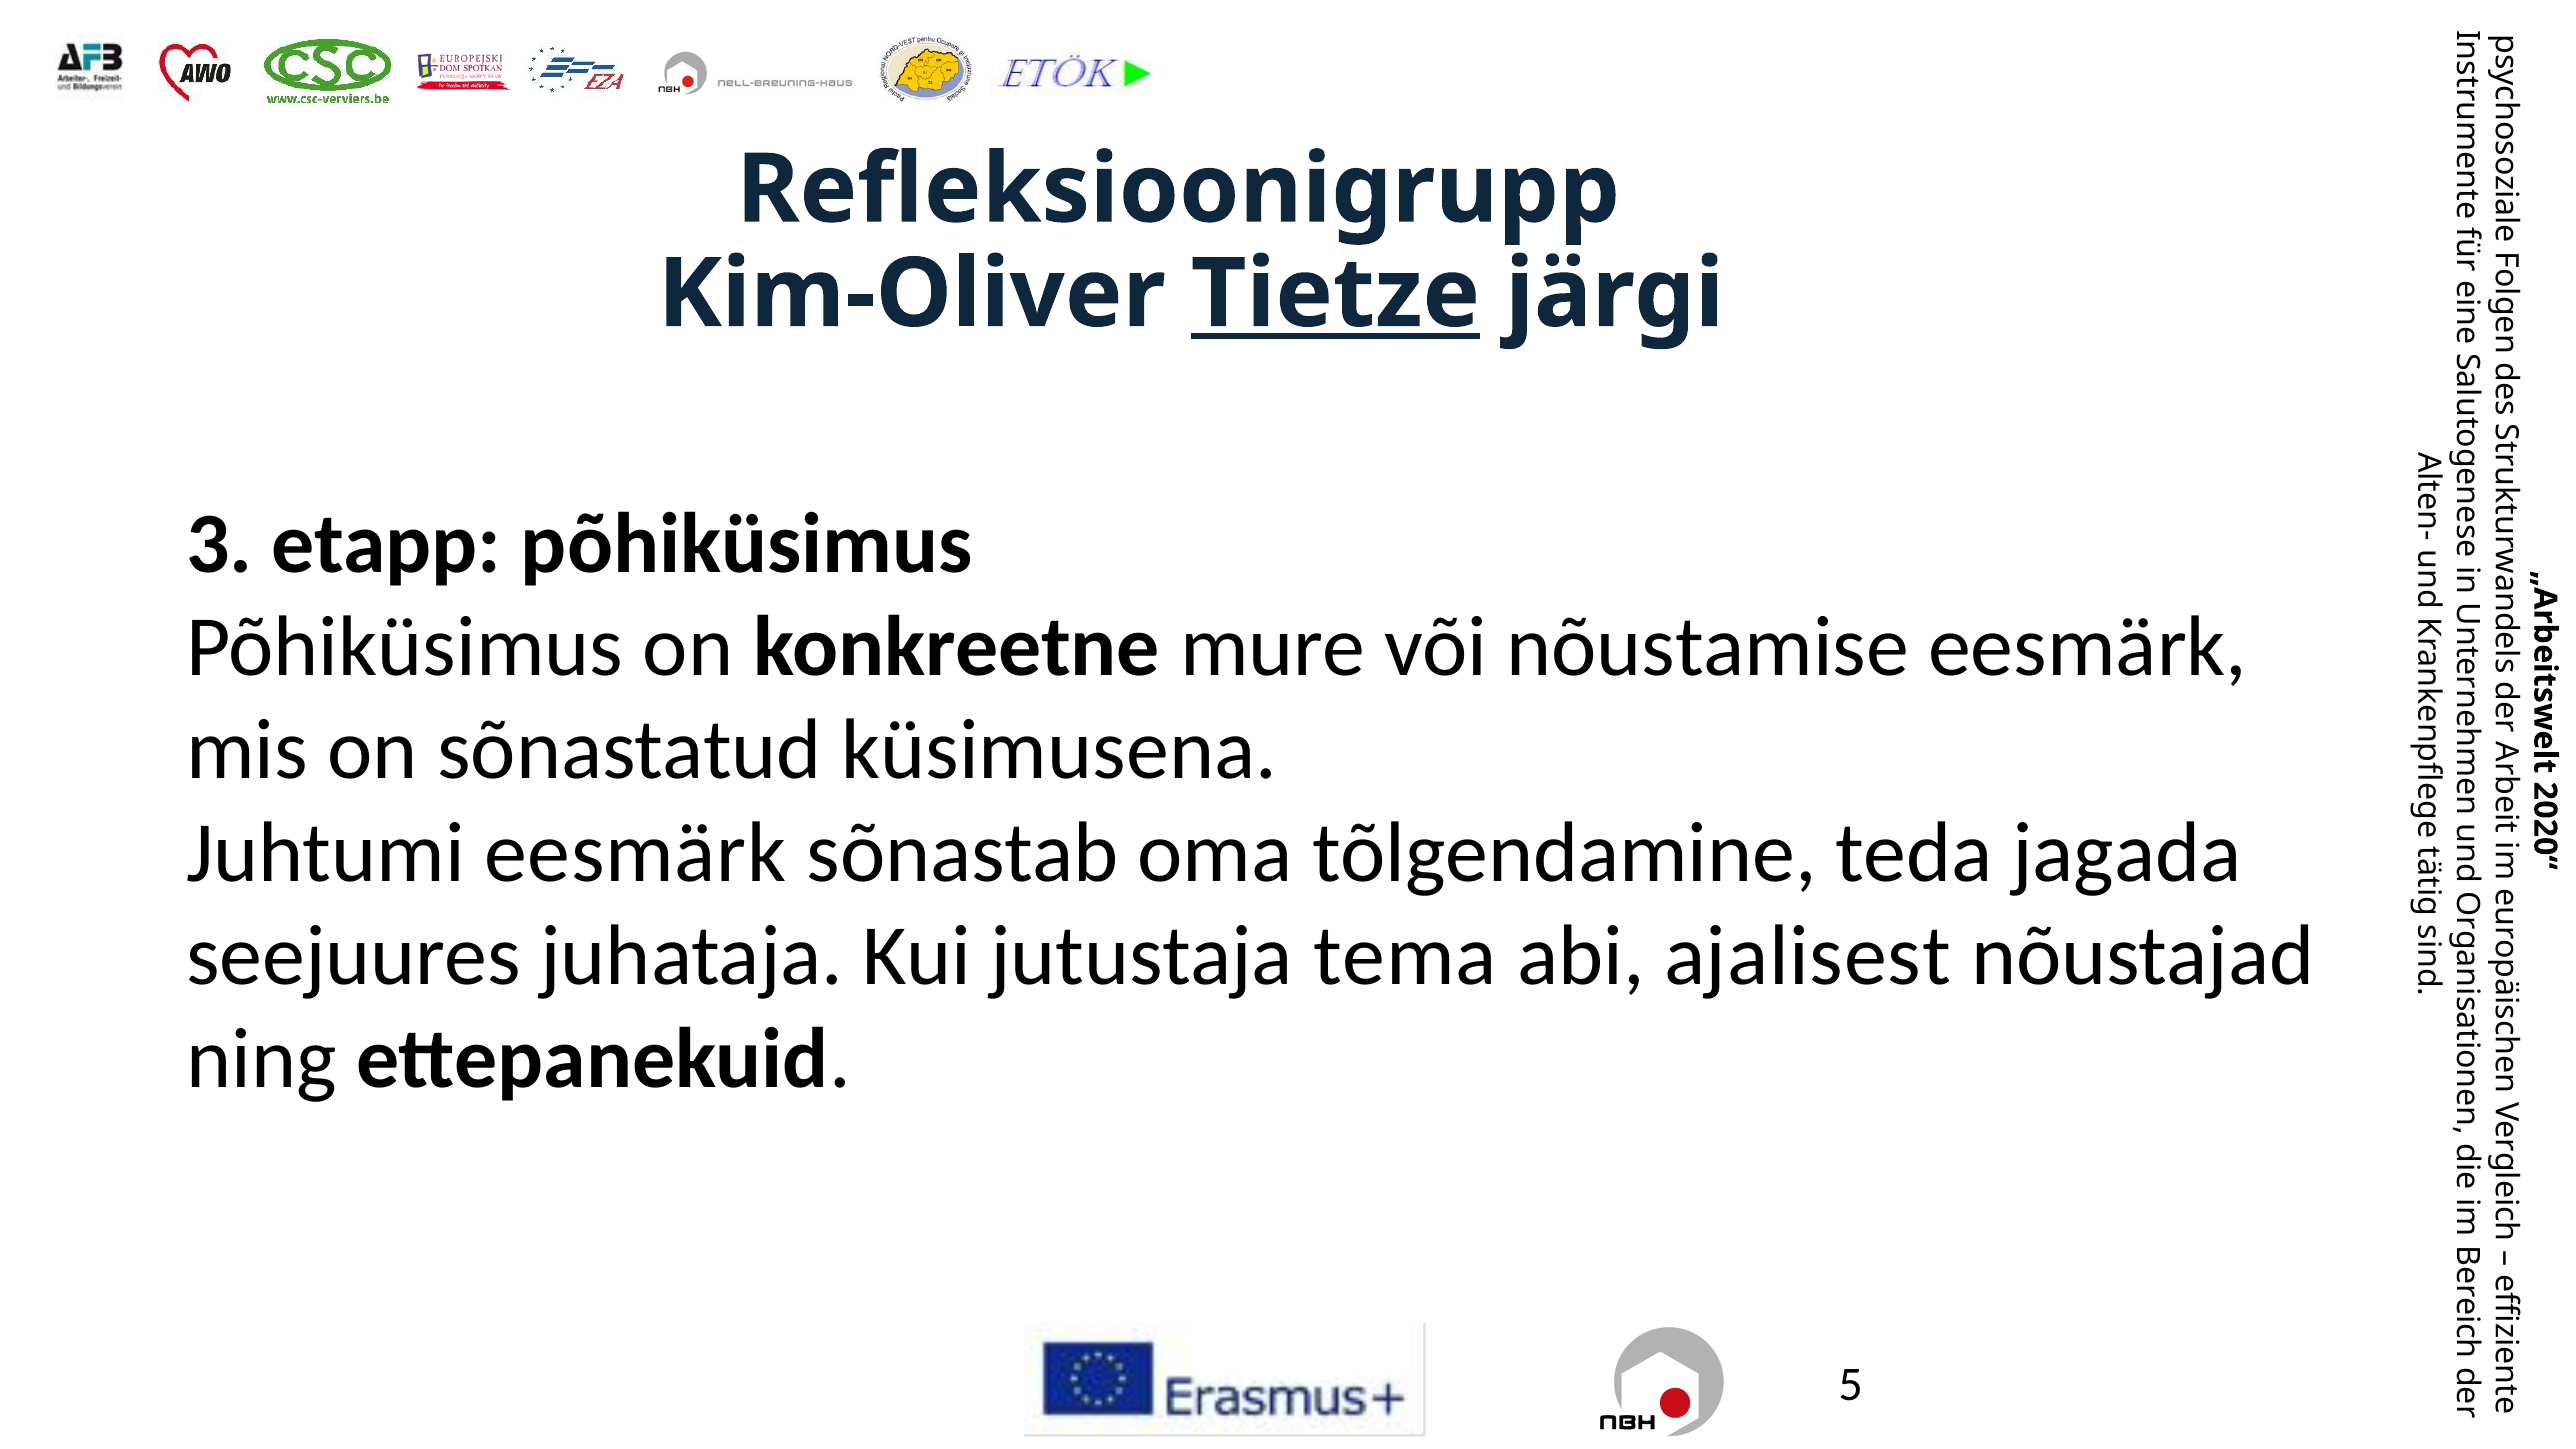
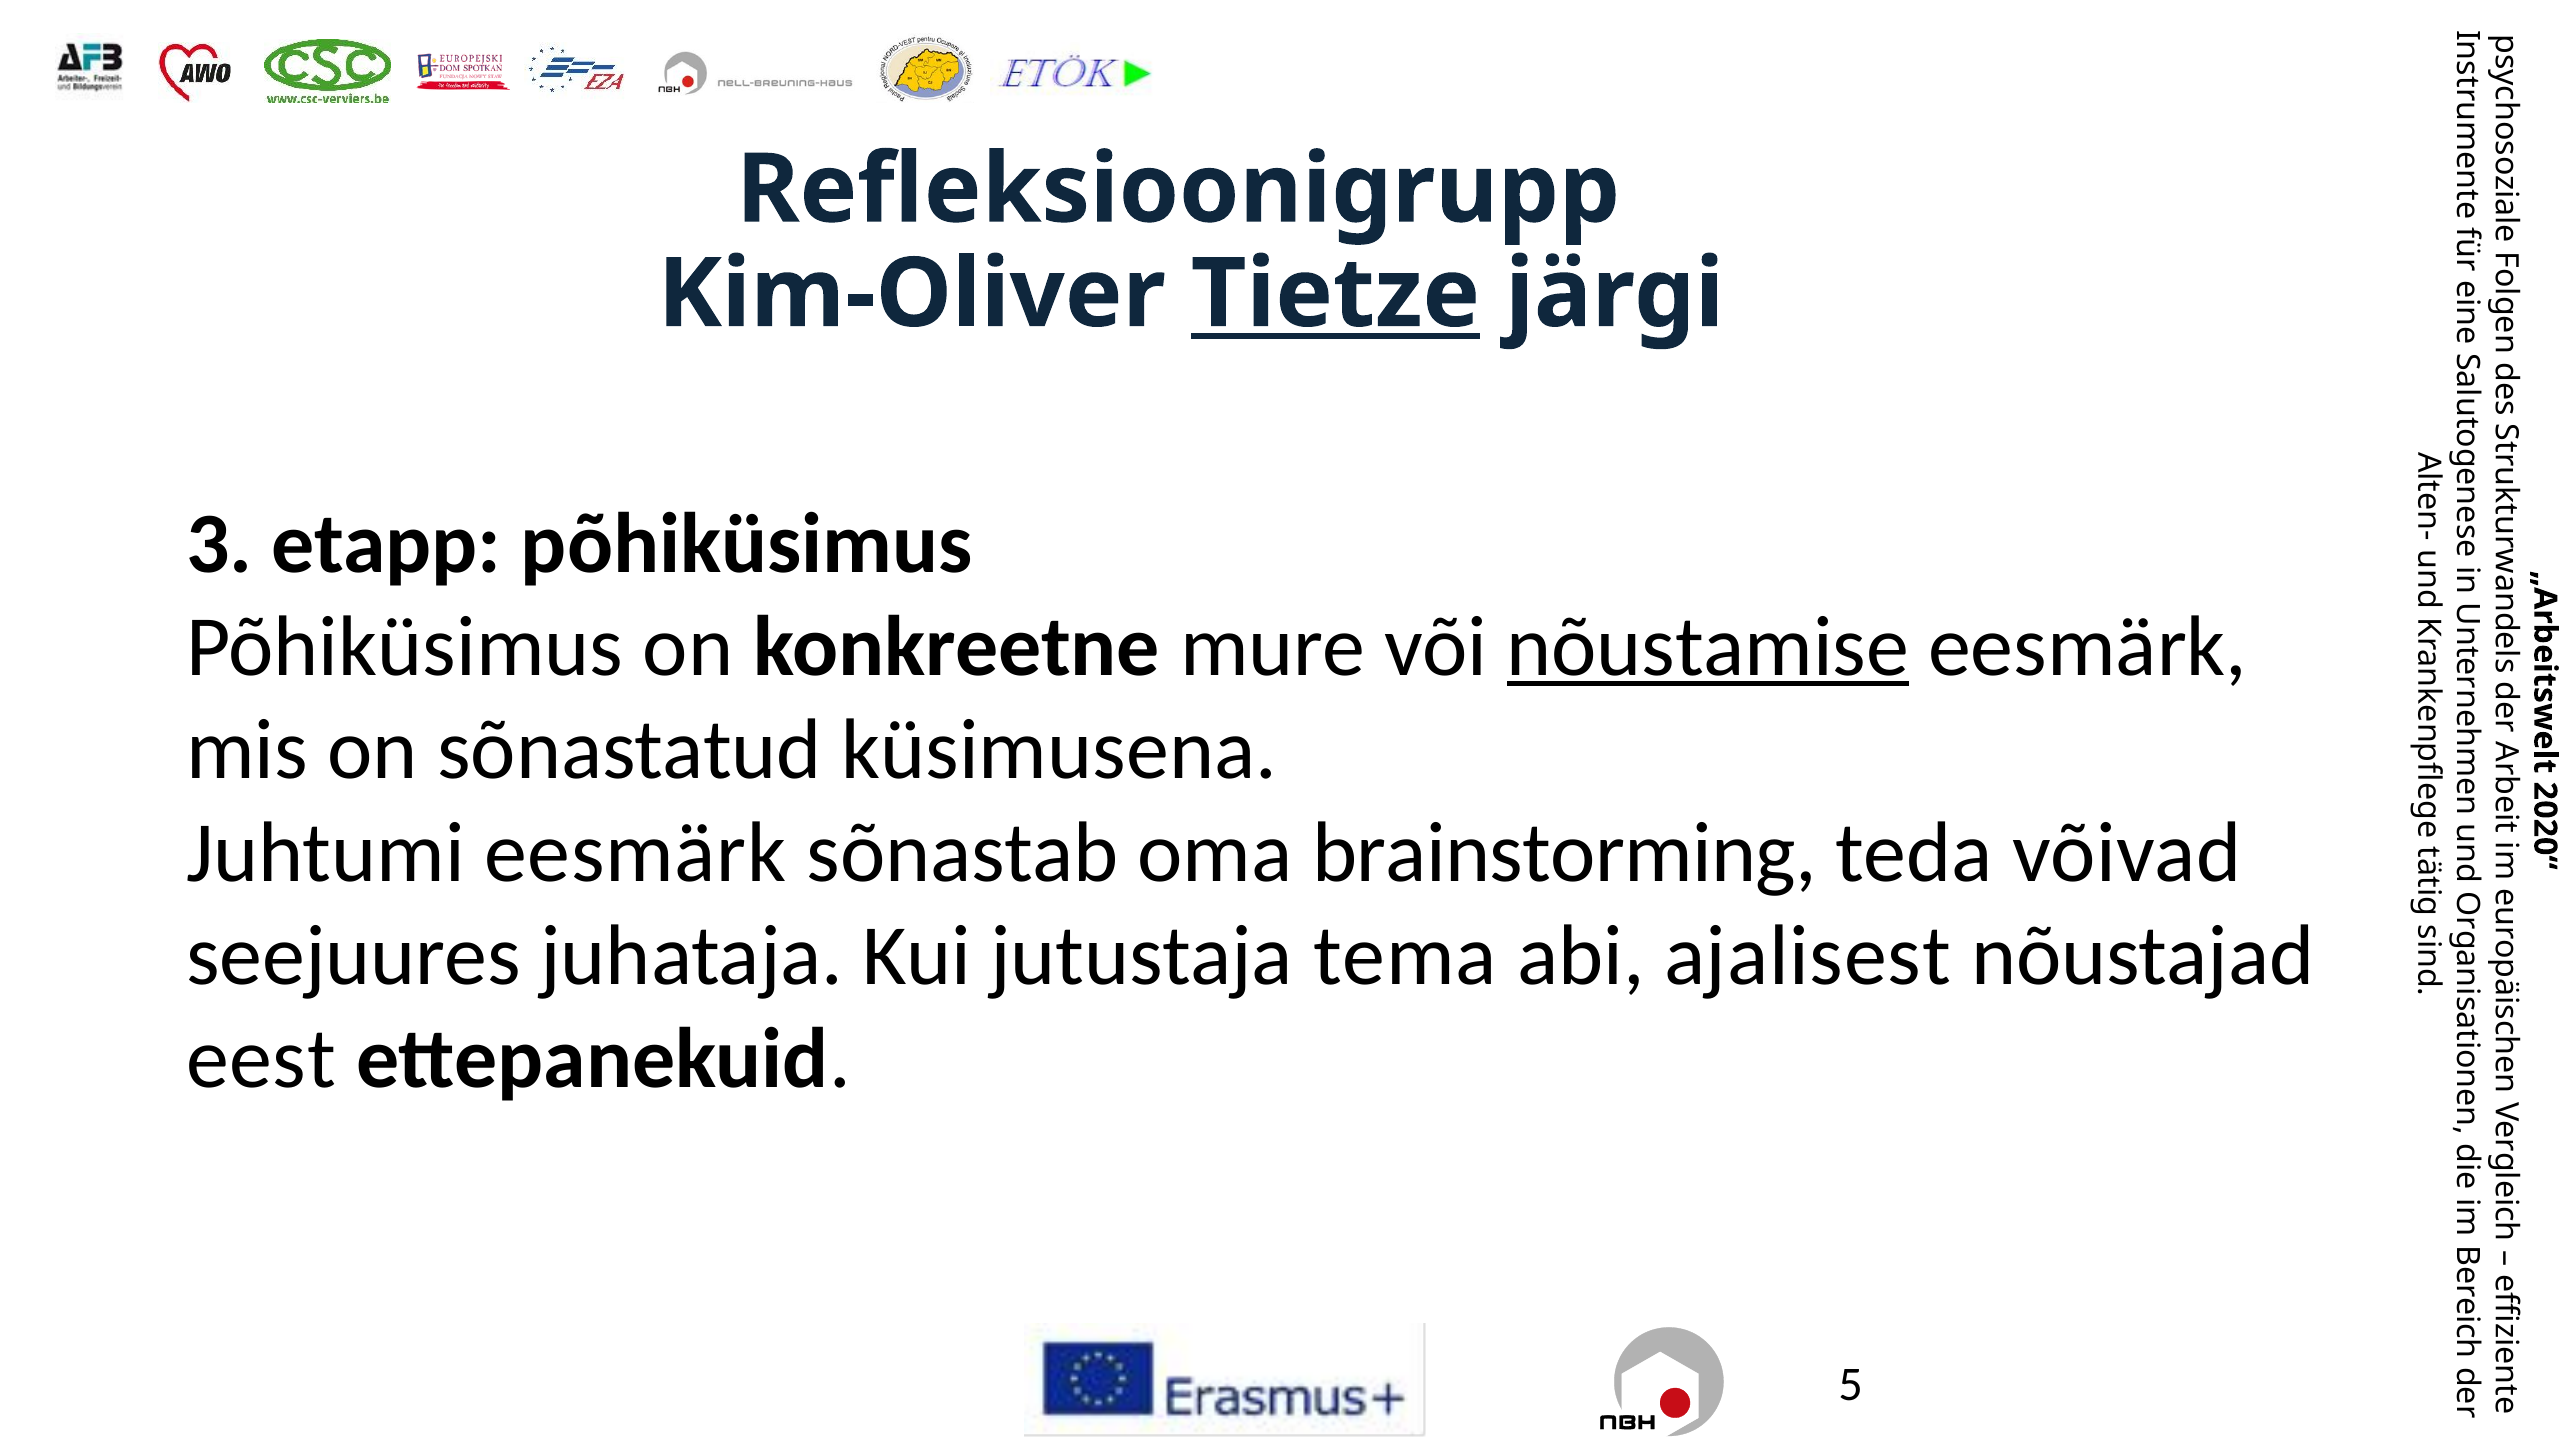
nõustamise underline: none -> present
tõlgendamine: tõlgendamine -> brainstorming
jagada: jagada -> võivad
ning: ning -> eest
